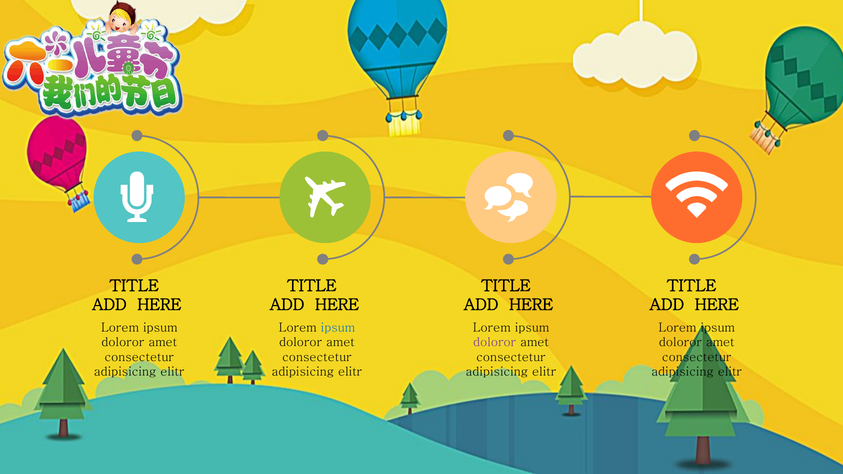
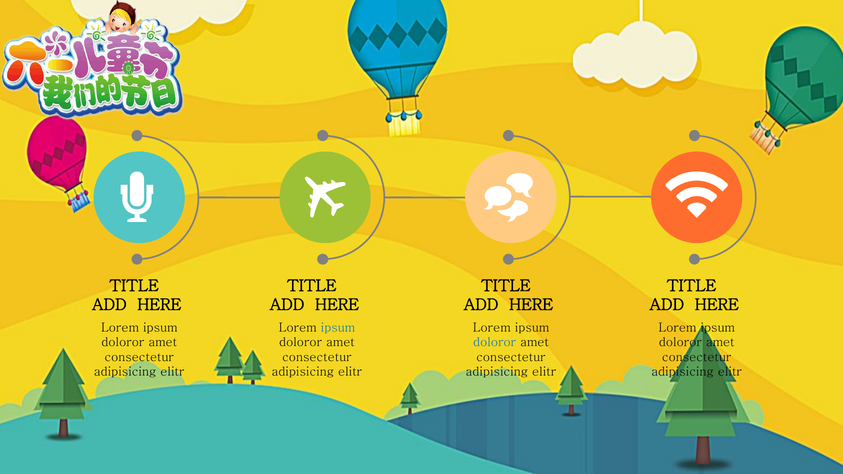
doloror at (495, 343) colour: purple -> blue
